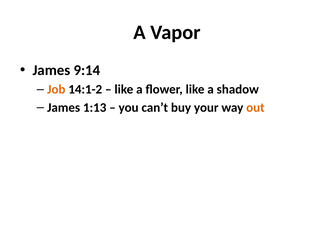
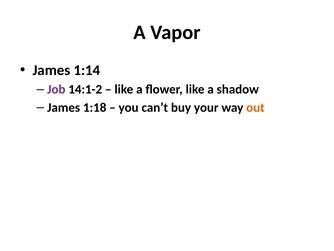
9:14: 9:14 -> 1:14
Job colour: orange -> purple
1:13: 1:13 -> 1:18
